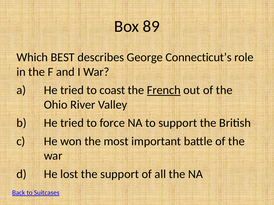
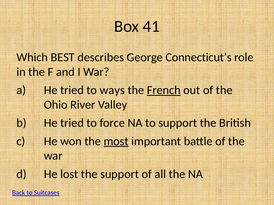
89: 89 -> 41
coast: coast -> ways
most underline: none -> present
